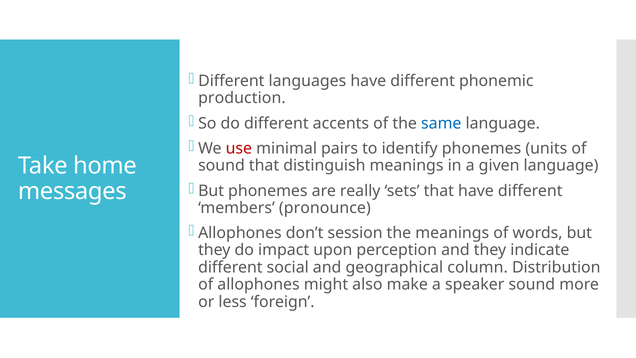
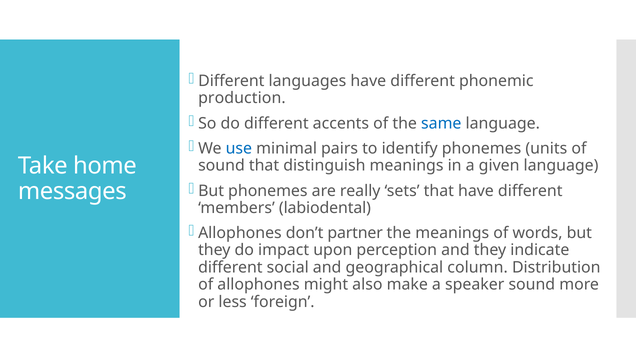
use colour: red -> blue
pronounce: pronounce -> labiodental
session: session -> partner
